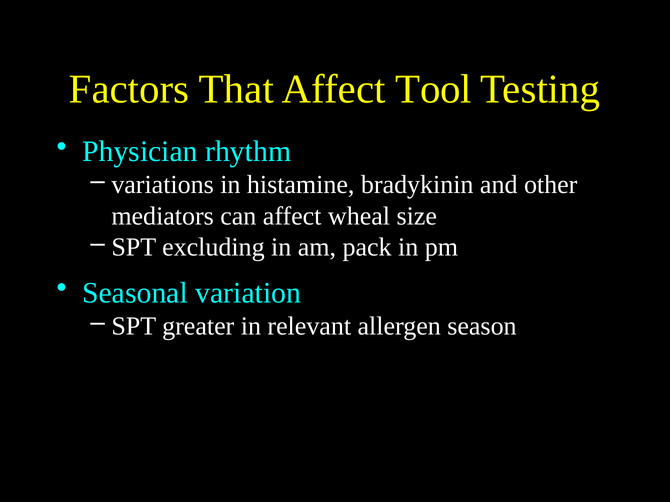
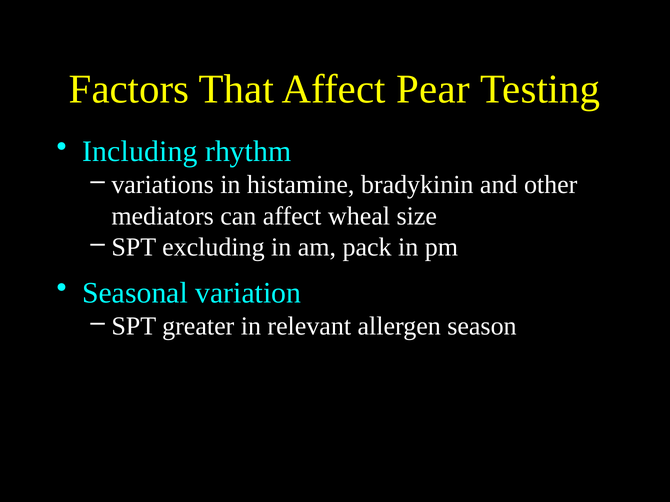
Tool: Tool -> Pear
Physician: Physician -> Including
